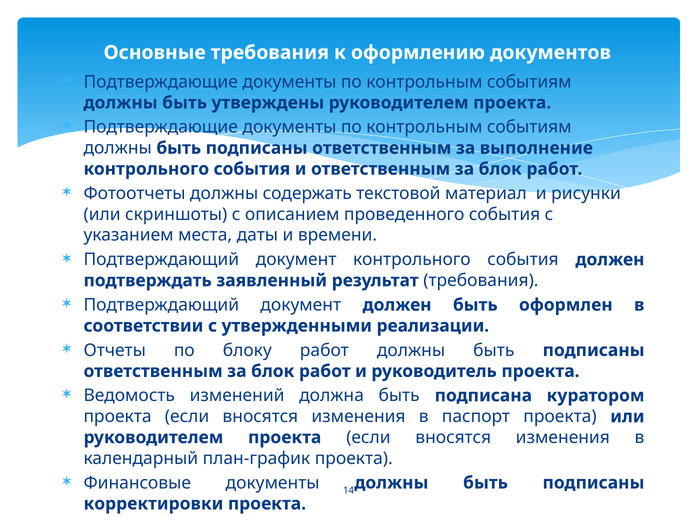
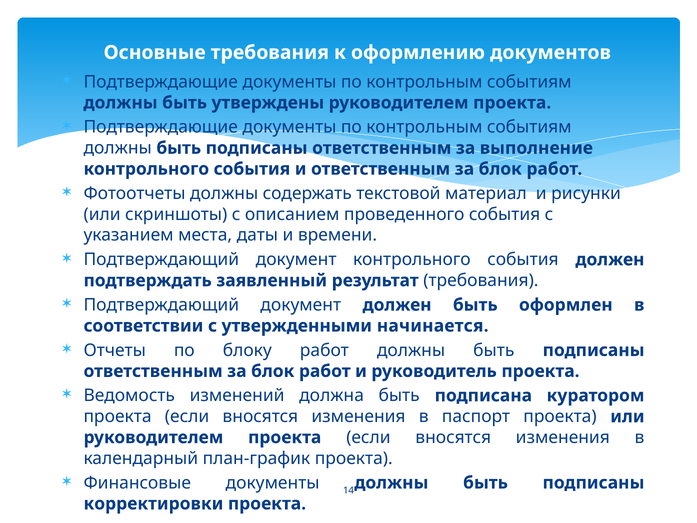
реализации: реализации -> начинается
